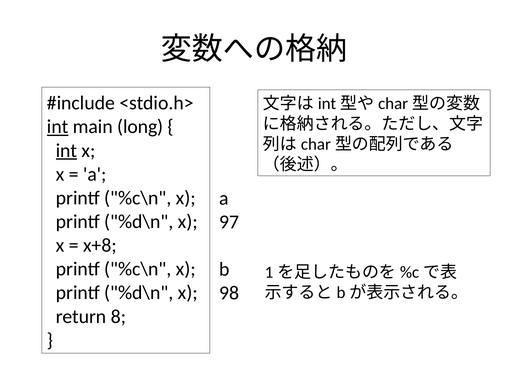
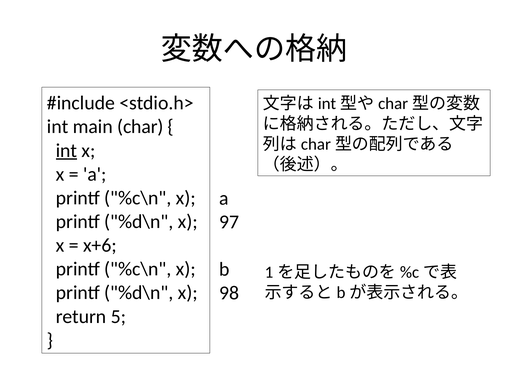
int at (58, 127) underline: present -> none
long: long -> char
x+8: x+8 -> x+6
8: 8 -> 5
